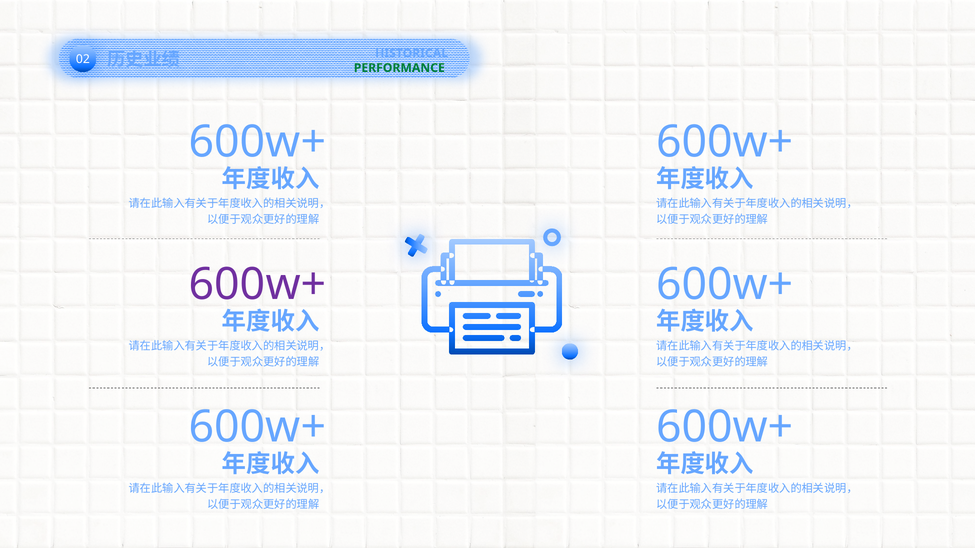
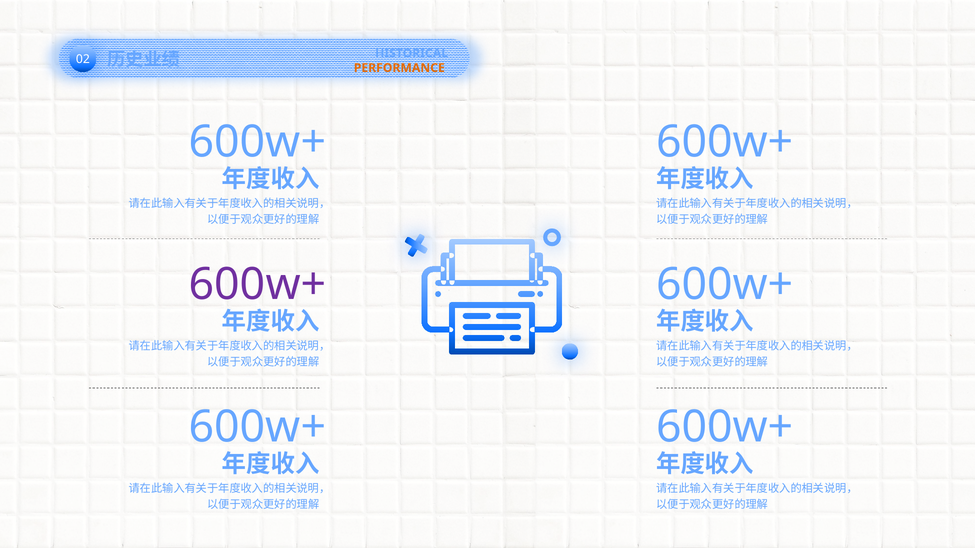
PERFORMANCE colour: green -> orange
